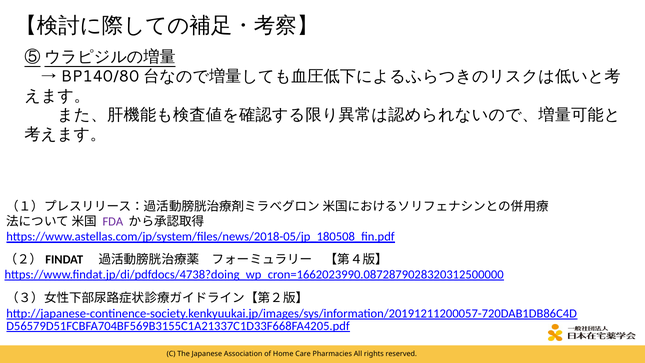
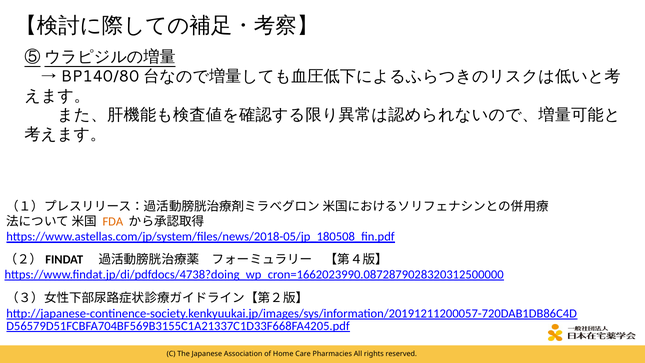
FDA colour: purple -> orange
